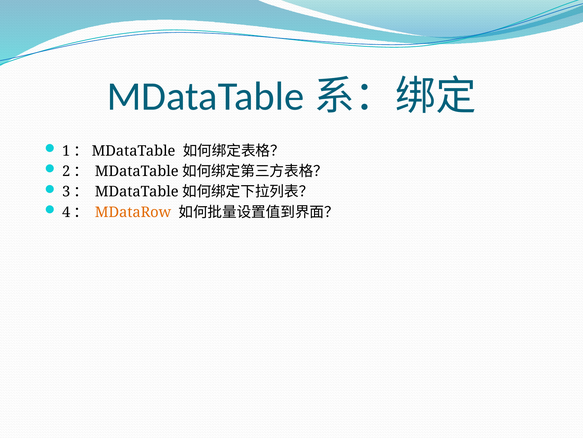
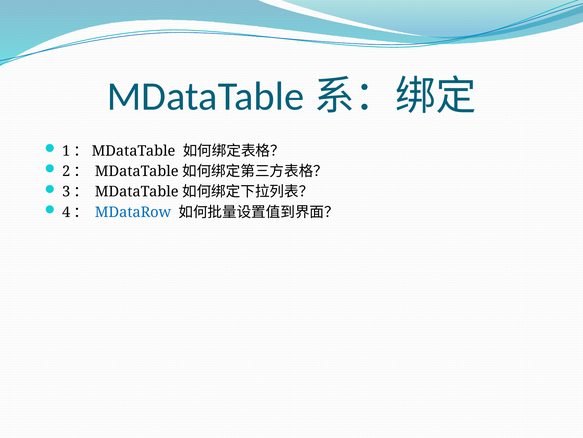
MDataRow colour: orange -> blue
